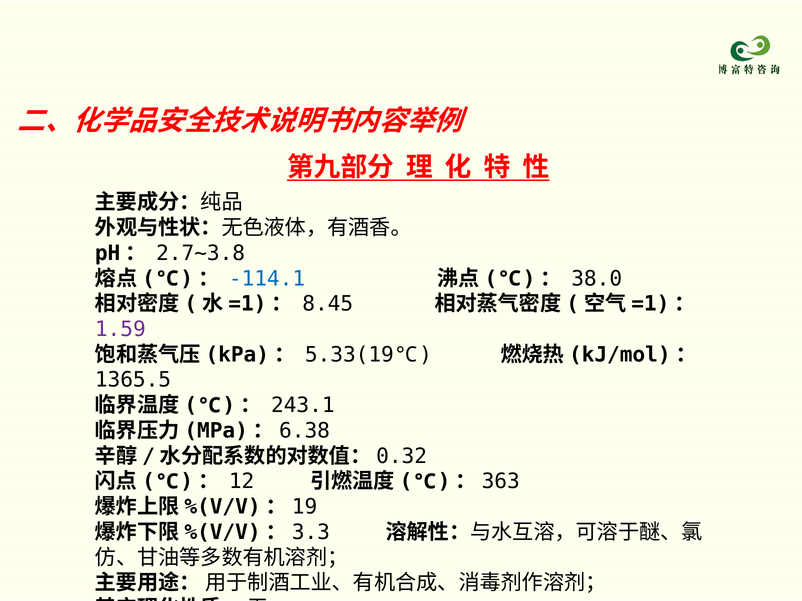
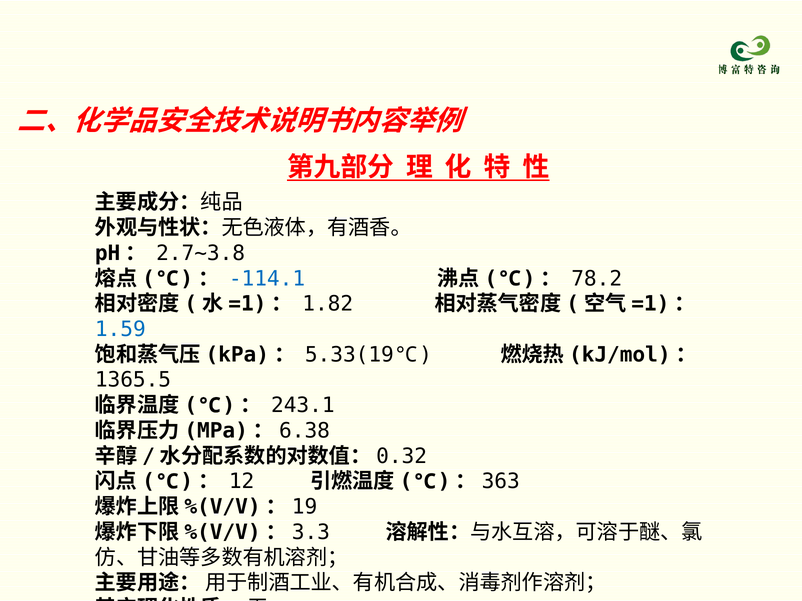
38.0: 38.0 -> 78.2
8.45: 8.45 -> 1.82
1.59 colour: purple -> blue
